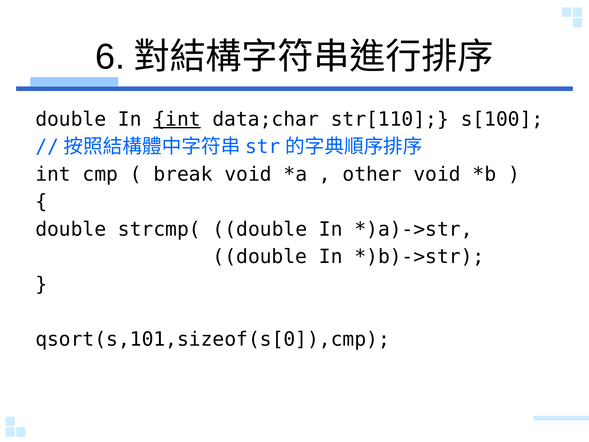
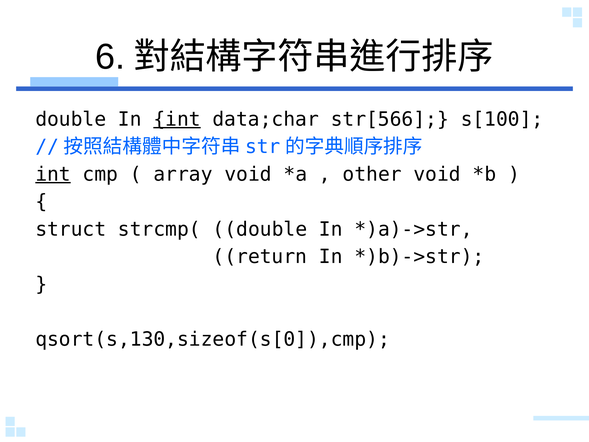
str[110: str[110 -> str[566
int at (53, 174) underline: none -> present
break: break -> array
double at (71, 229): double -> struct
double at (260, 257): double -> return
qsort(s,101,sizeof(s[0]),cmp: qsort(s,101,sizeof(s[0]),cmp -> qsort(s,130,sizeof(s[0]),cmp
